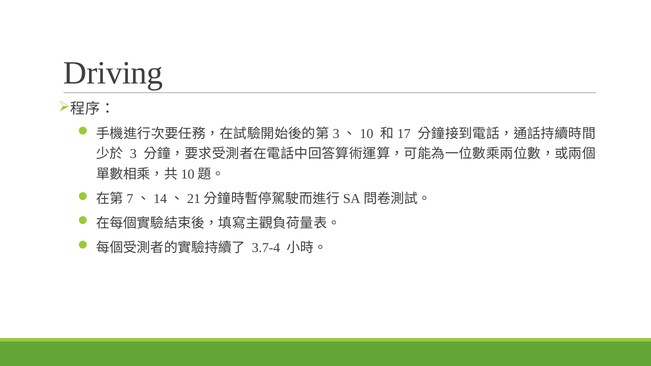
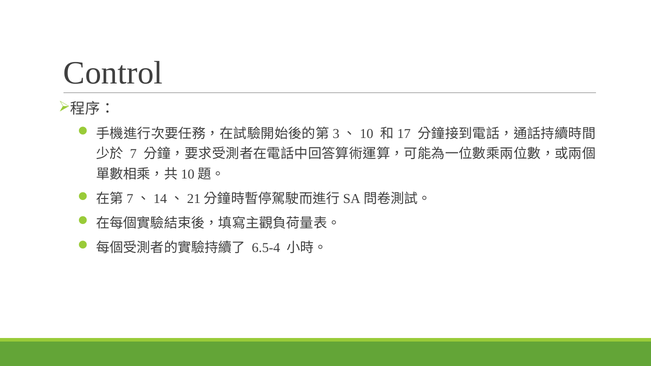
Driving: Driving -> Control
3: 3 -> 7
3.7-4: 3.7-4 -> 6.5-4
